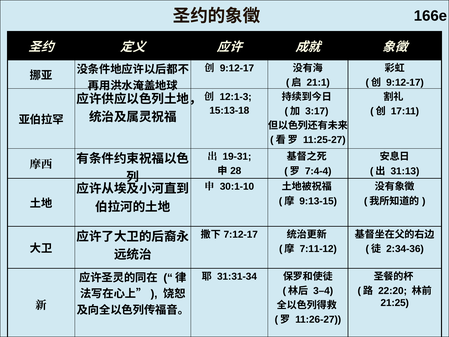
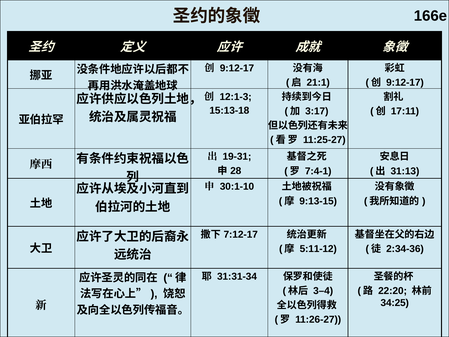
7:4-4: 7:4-4 -> 7:4-1
7:11-12: 7:11-12 -> 5:11-12
21:25: 21:25 -> 34:25
